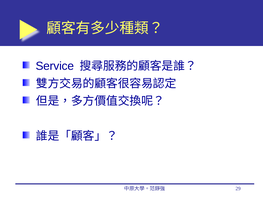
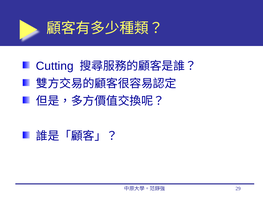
Service: Service -> Cutting
